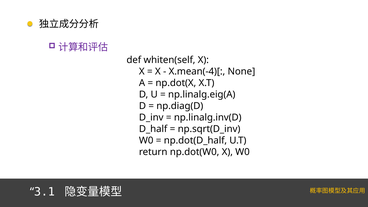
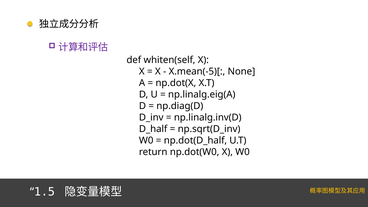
X.mean(-4)[: X.mean(-4)[ -> X.mean(-5)[
3.1: 3.1 -> 1.5
